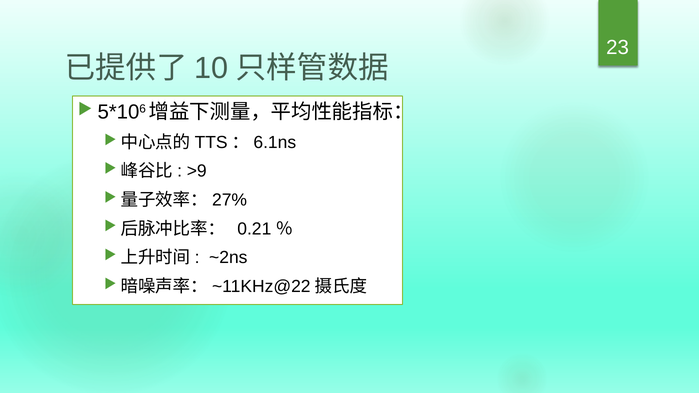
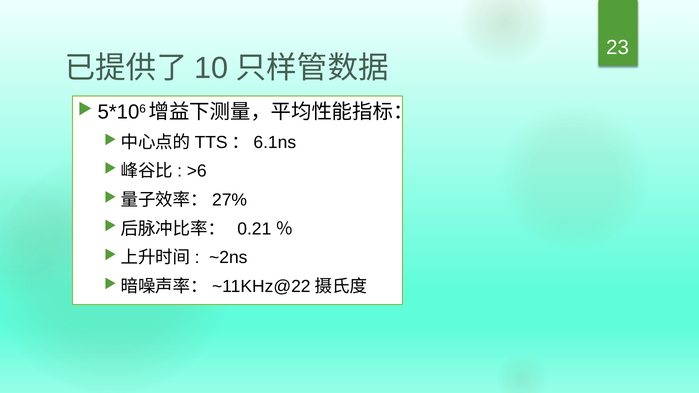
>9: >9 -> >6
